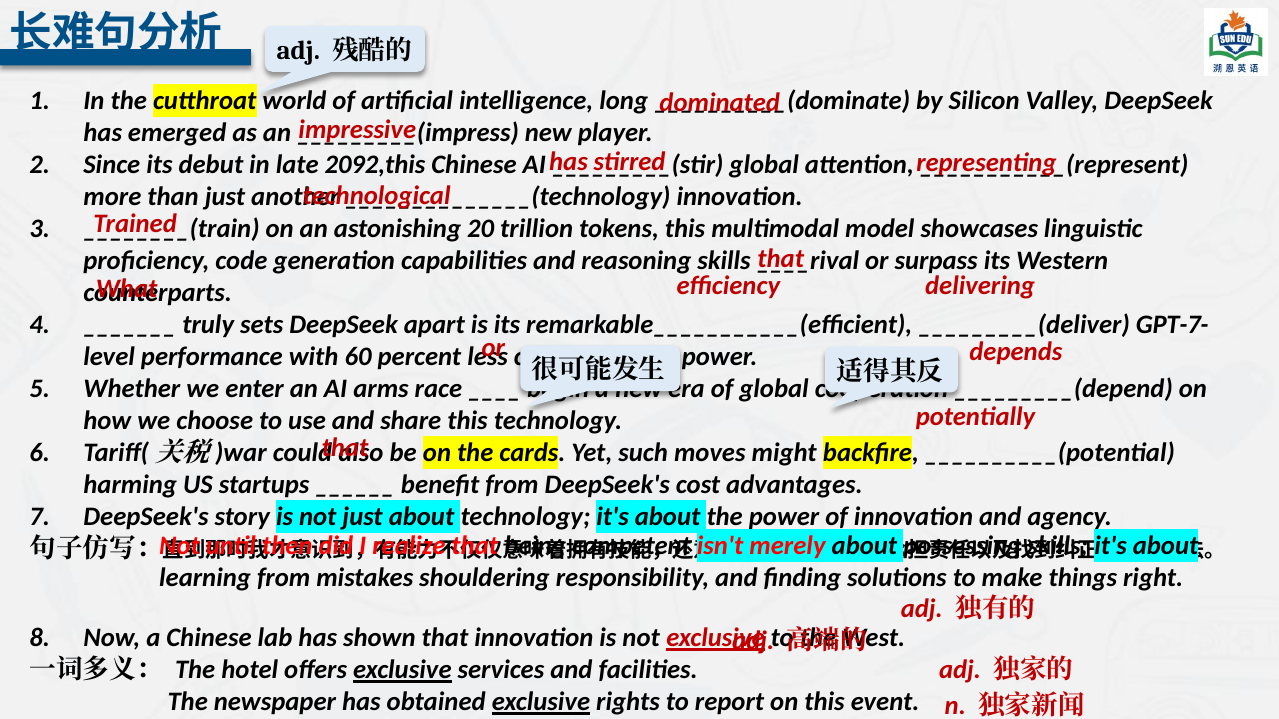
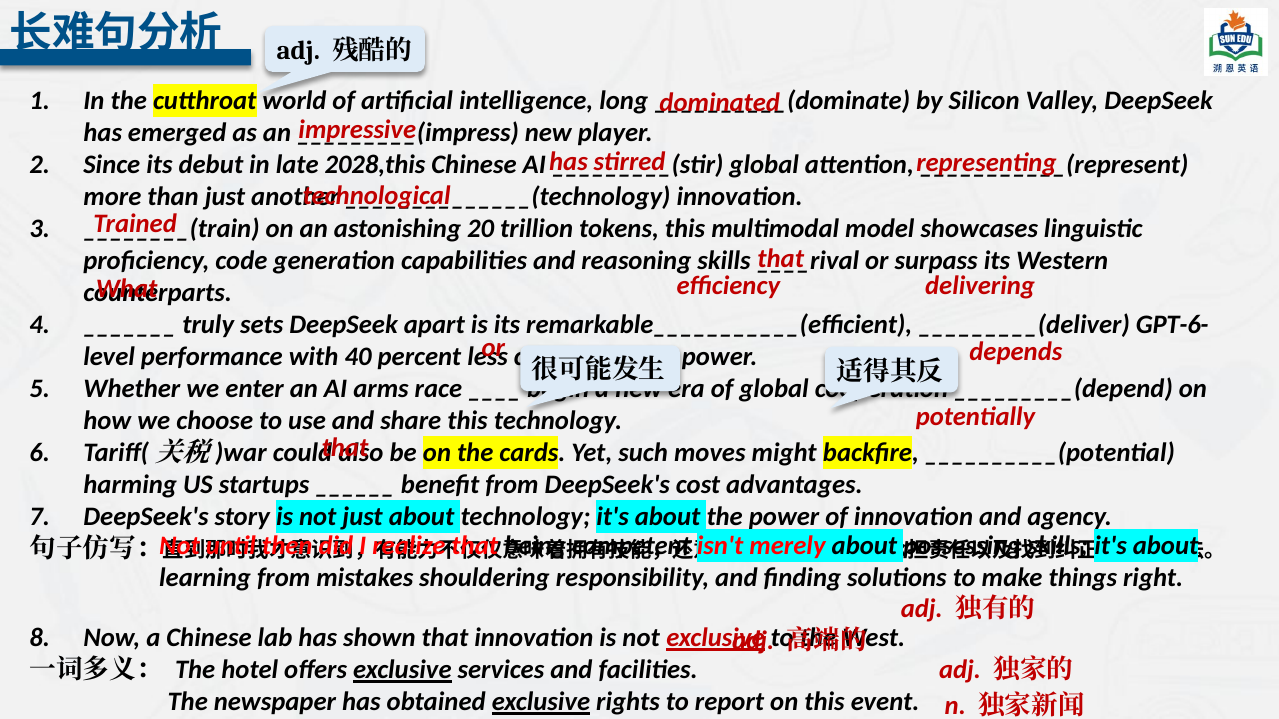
2092,this: 2092,this -> 2028,this
GPT-7-: GPT-7- -> GPT-6-
60: 60 -> 40
